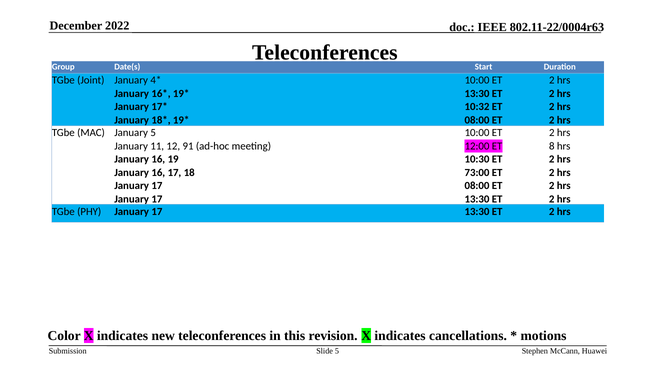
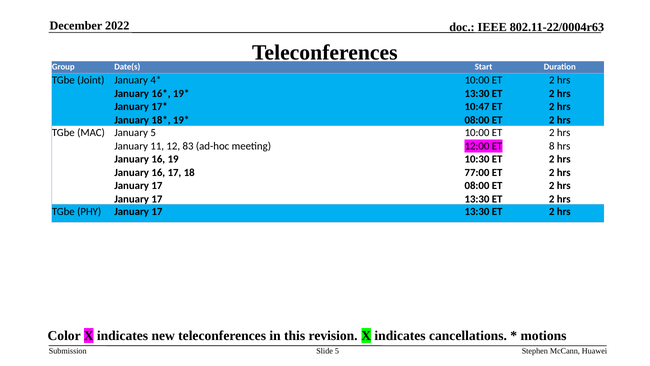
10:32: 10:32 -> 10:47
91: 91 -> 83
73:00: 73:00 -> 77:00
